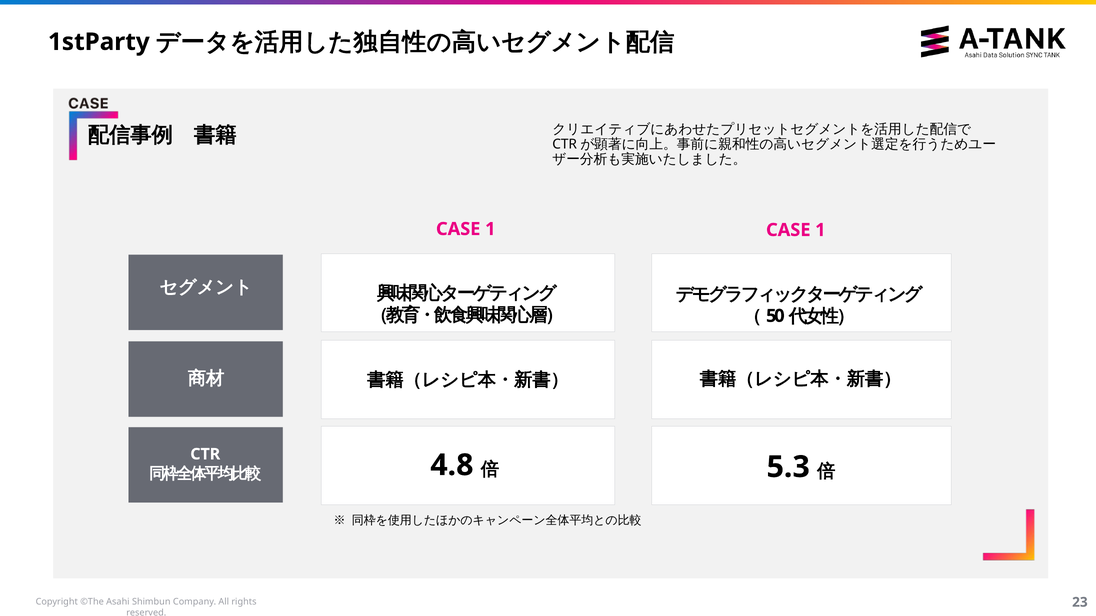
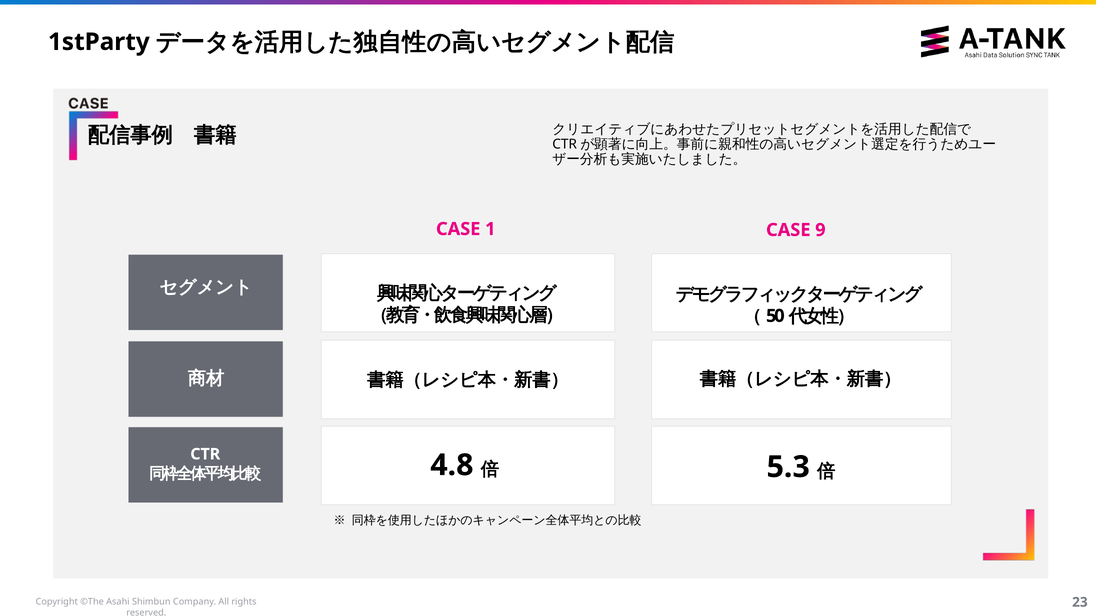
1 CASE 1: 1 -> 9
